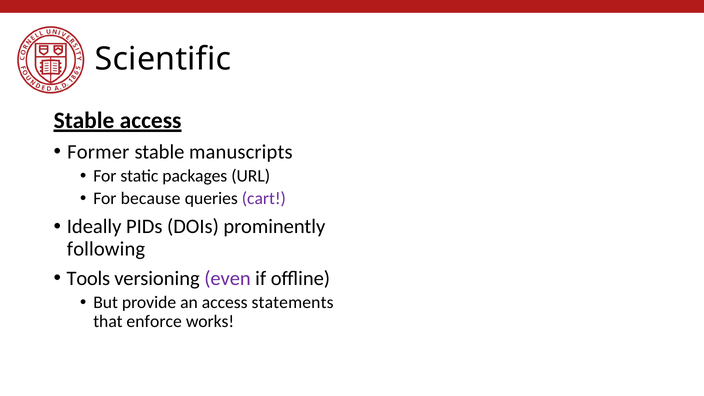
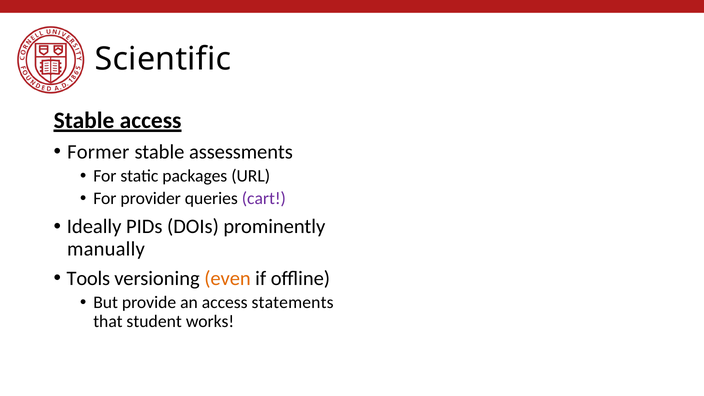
manuscripts: manuscripts -> assessments
because: because -> provider
following: following -> manually
even colour: purple -> orange
enforce: enforce -> student
